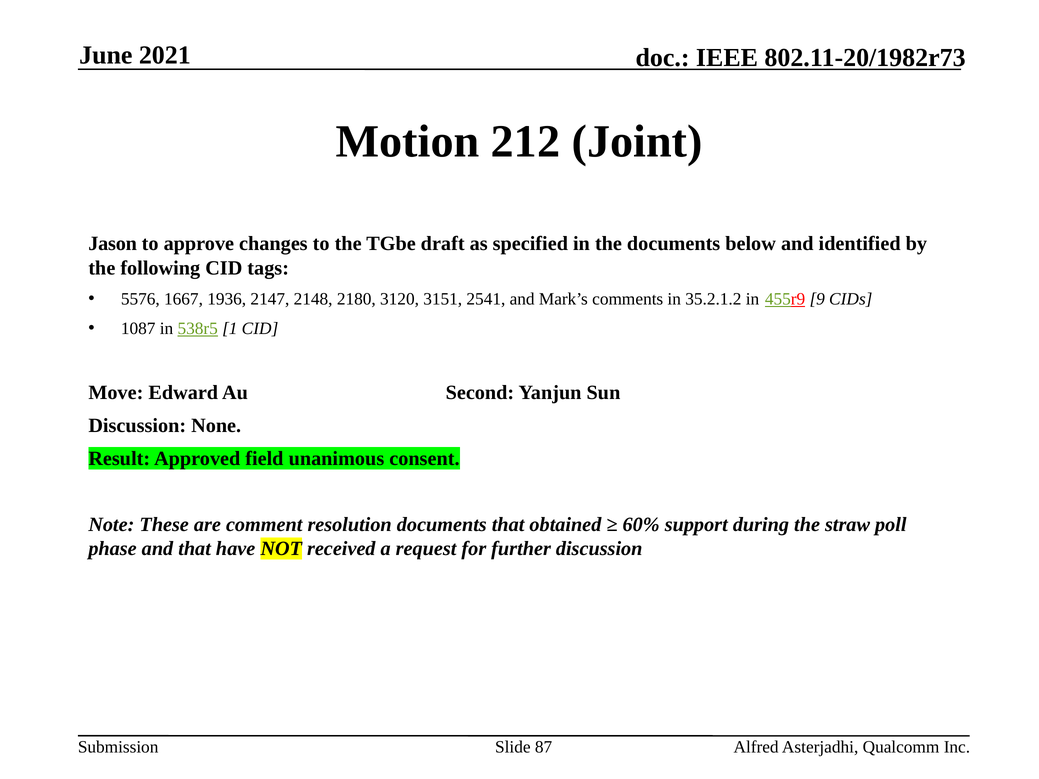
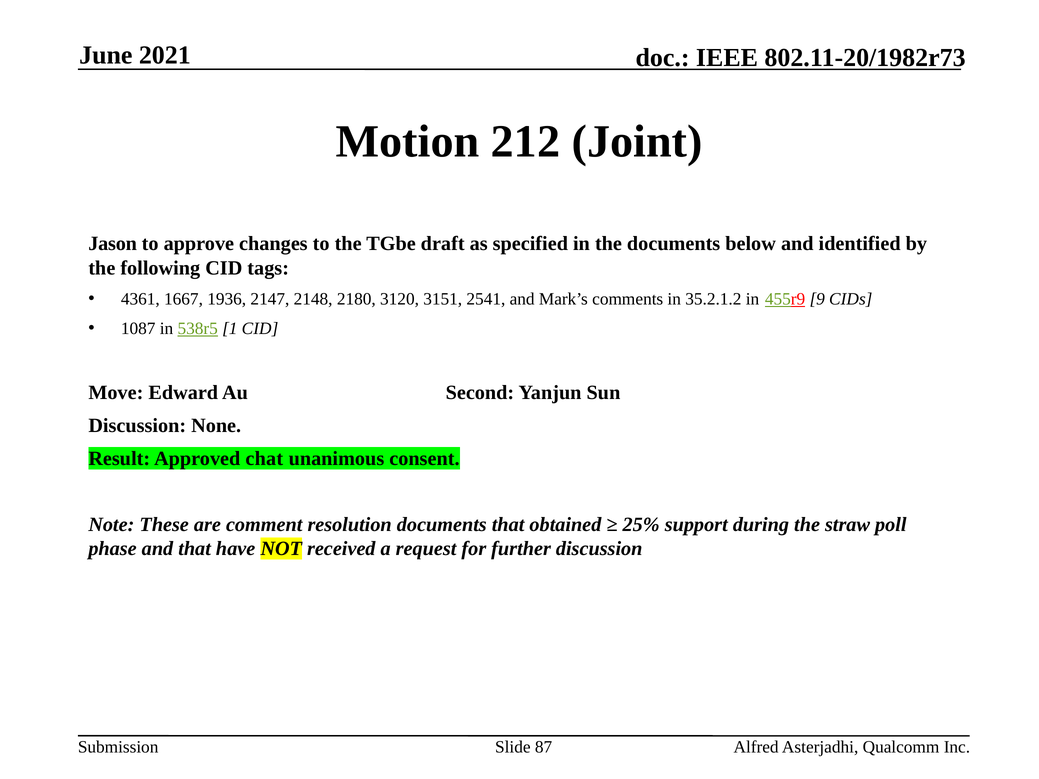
5576: 5576 -> 4361
field: field -> chat
60%: 60% -> 25%
